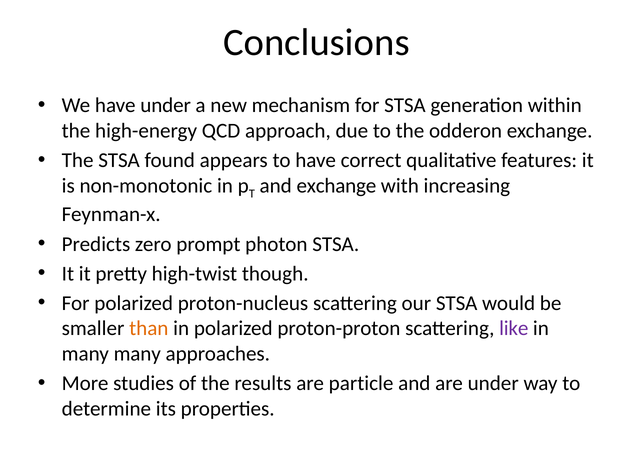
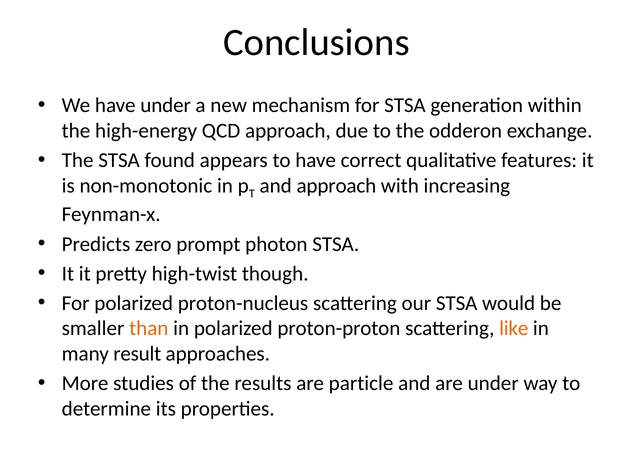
and exchange: exchange -> approach
like colour: purple -> orange
many many: many -> result
